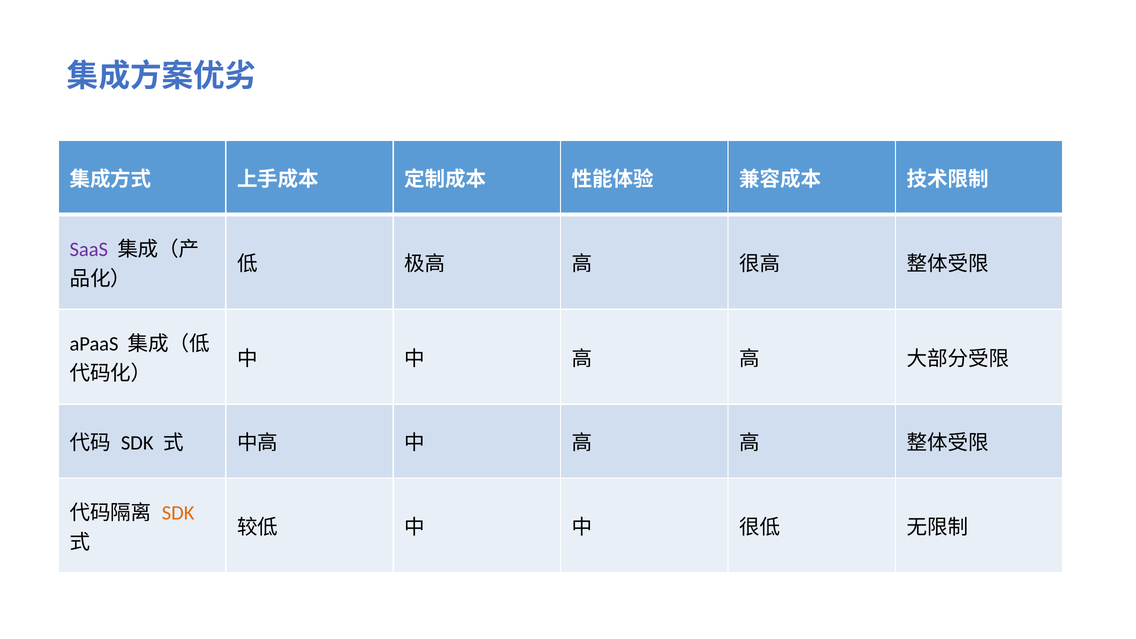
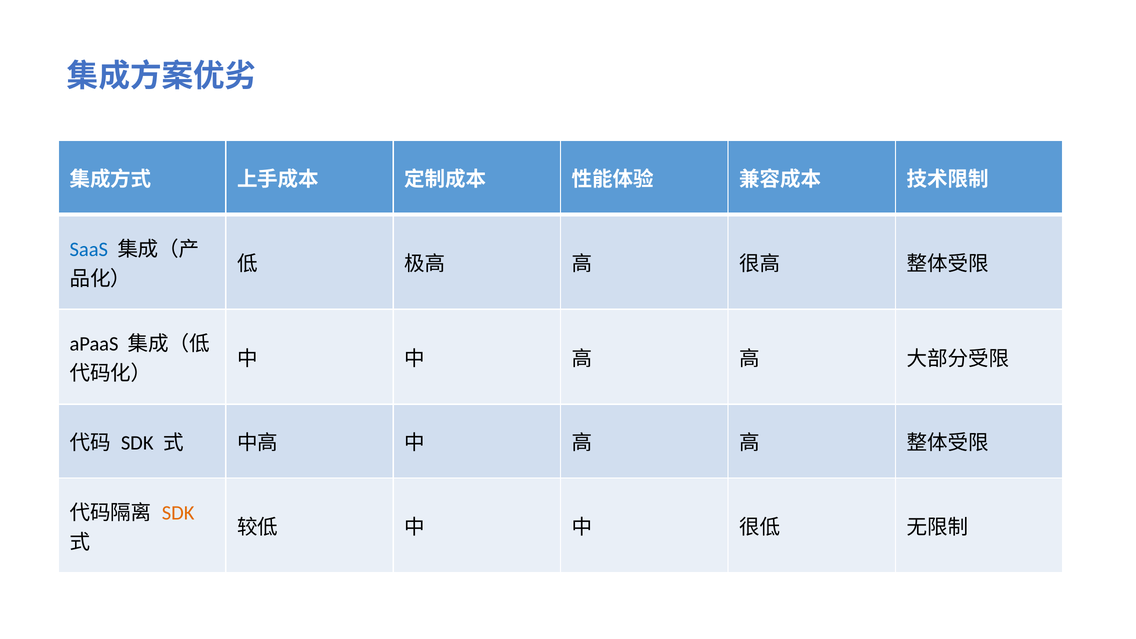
SaaS colour: purple -> blue
